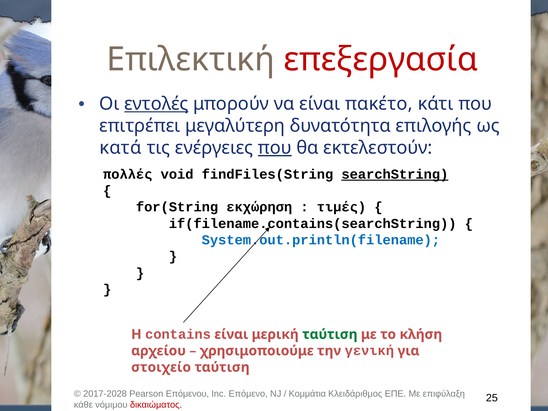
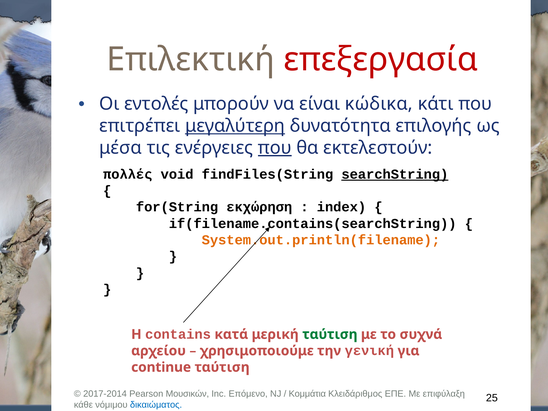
εντολές underline: present -> none
πακέτο: πακέτο -> κώδικα
μεγαλύτερη underline: none -> present
κατά: κατά -> μέσα
τιμές: τιμές -> index
System.out.println(filename colour: blue -> orange
contains είναι: είναι -> κατά
κλήση: κλήση -> συχνά
στοιχείο: στοιχείο -> continue
2017-2028: 2017-2028 -> 2017-2014
Επόμενου: Επόμενου -> Μουσικών
δικαιώματος colour: red -> blue
